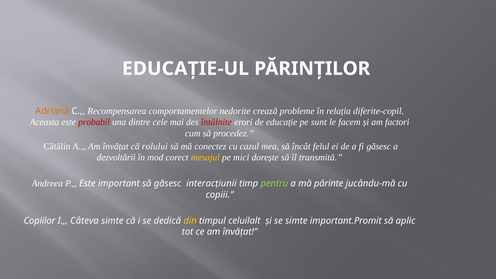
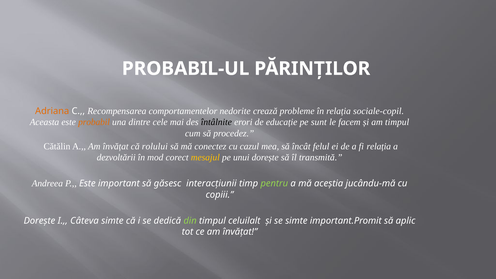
EDUCAȚIE-UL: EDUCAȚIE-UL -> PROBABIL-UL
diferite-copil: diferite-copil -> sociale-copil
probabil colour: red -> orange
întâlnite colour: red -> black
am factori: factori -> timpul
fi găsesc: găsesc -> relația
mici: mici -> unui
părinte: părinte -> aceștia
Copiilor at (40, 221): Copiilor -> Dorește
din colour: yellow -> light green
